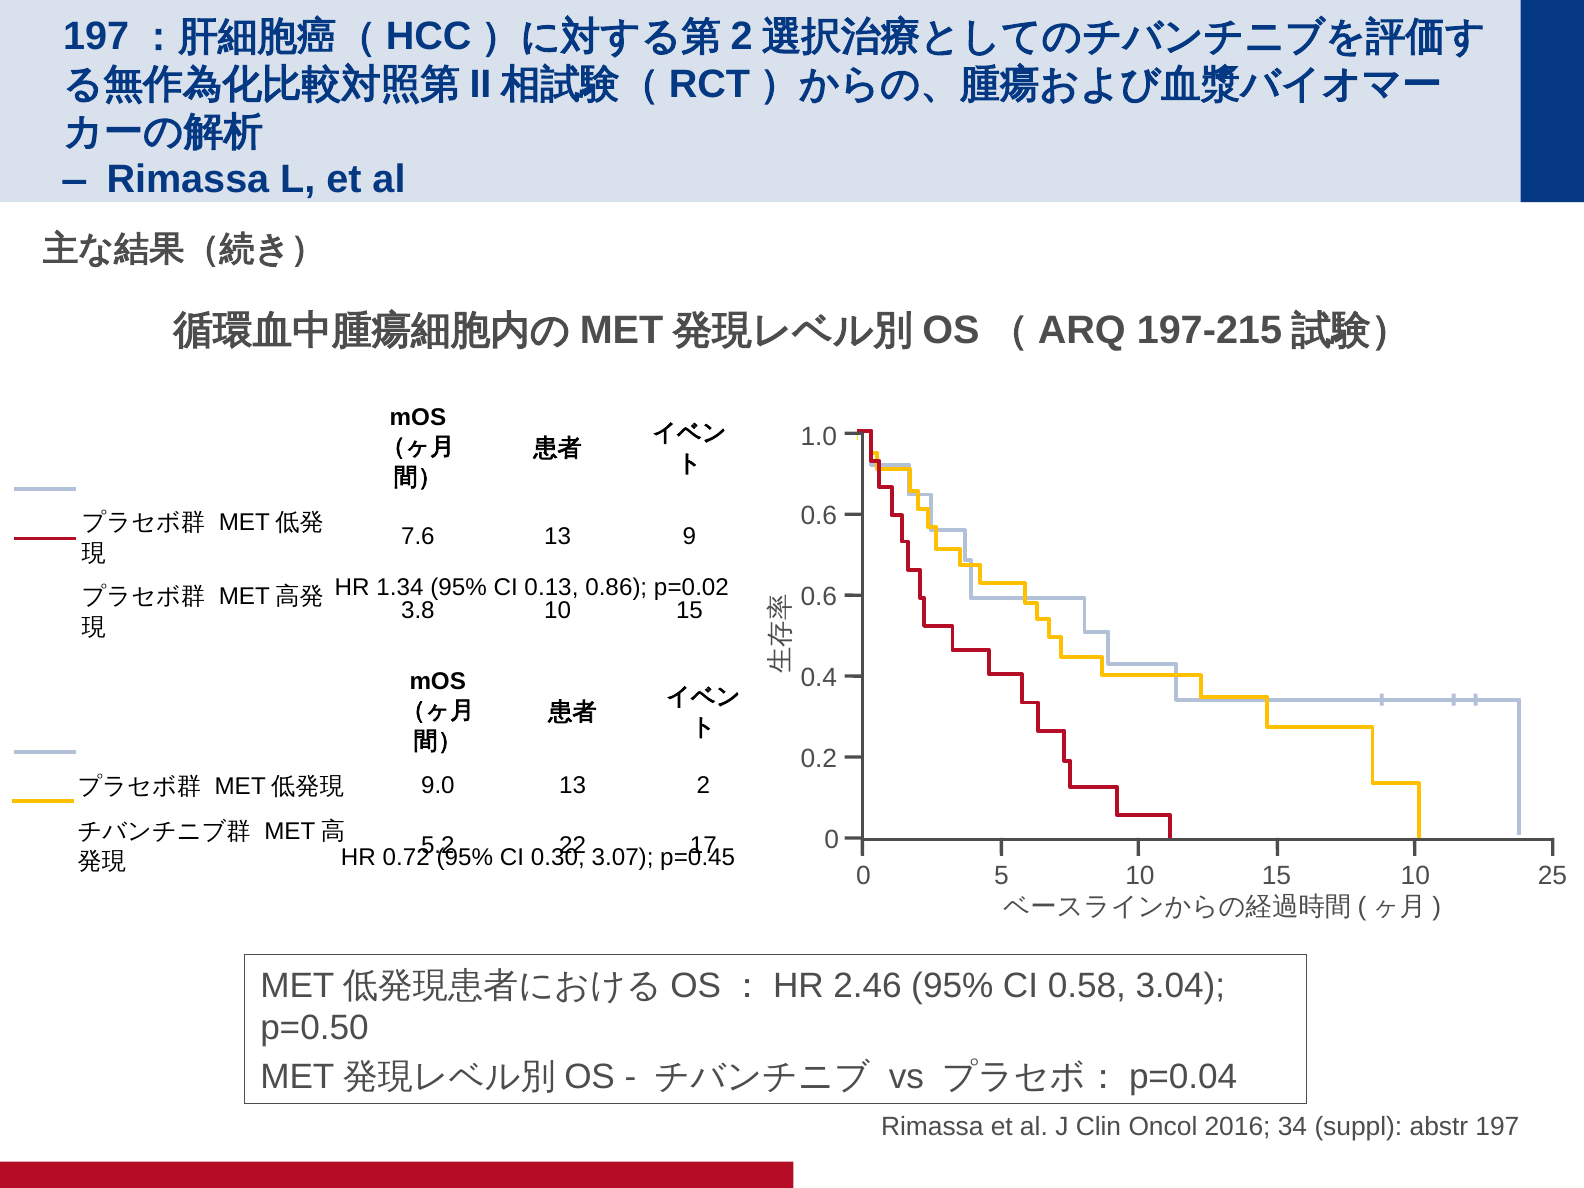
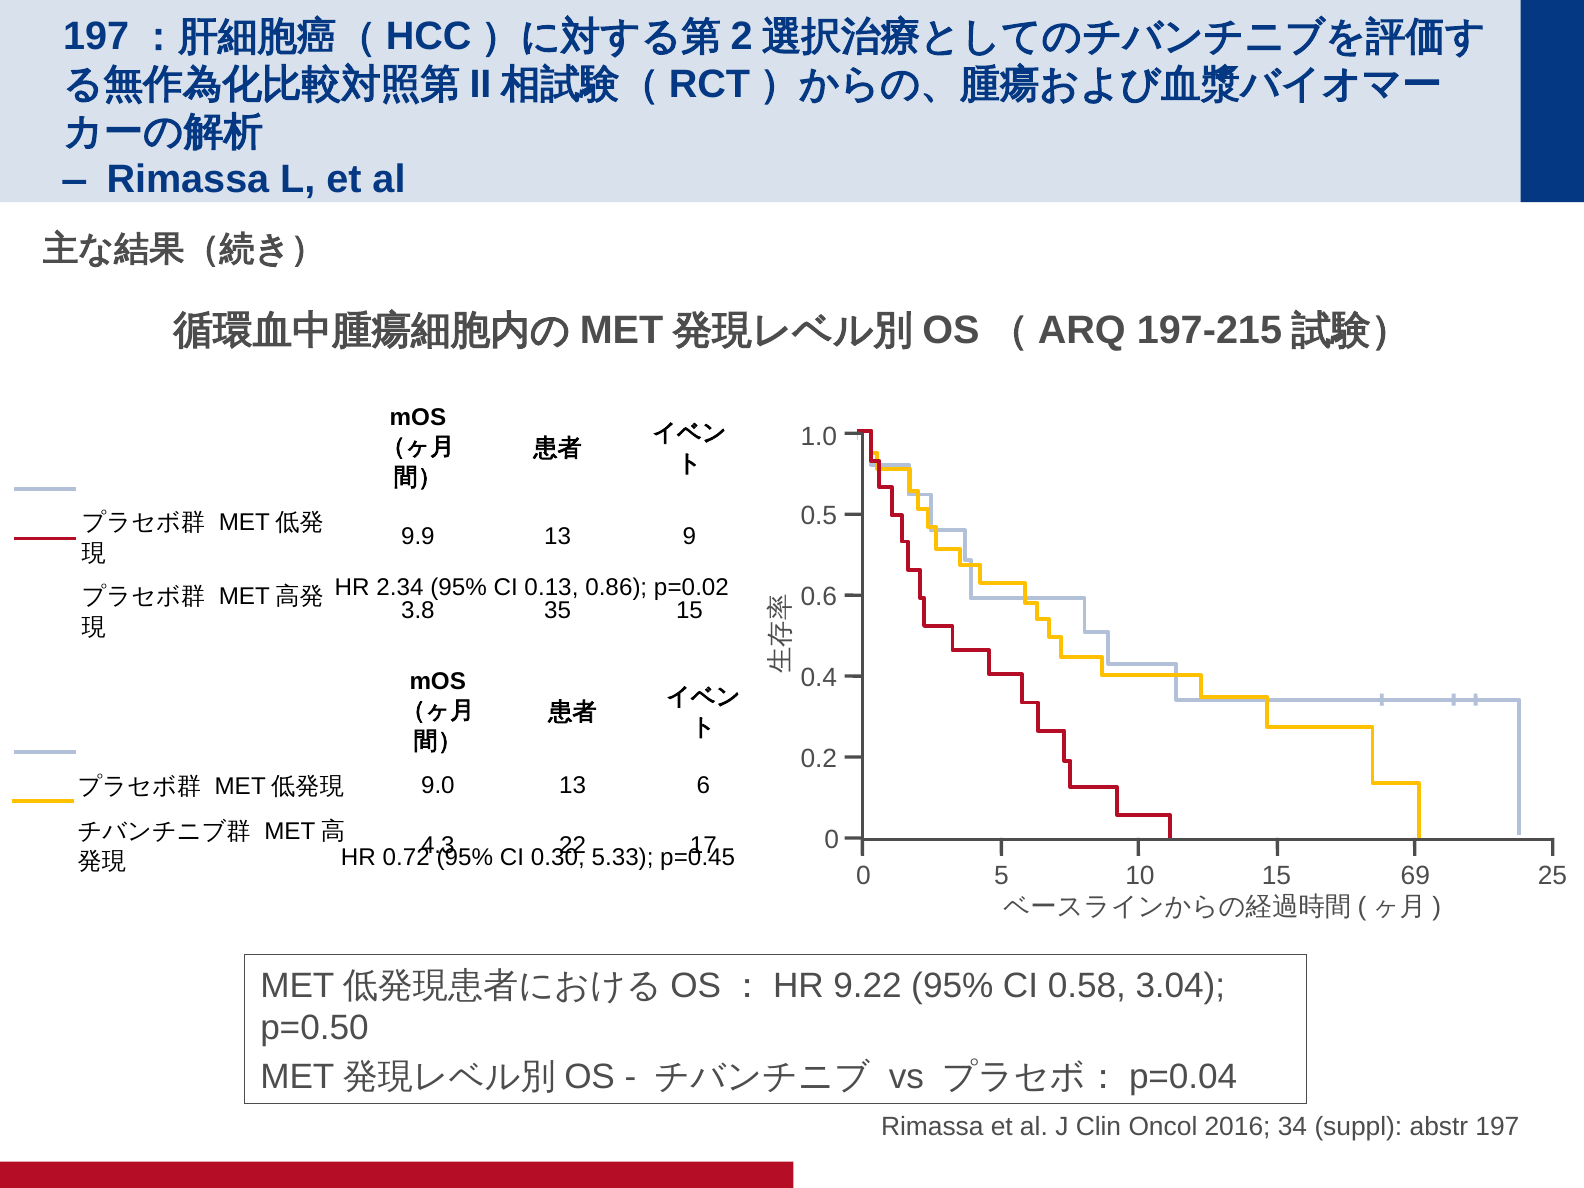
0.6 at (819, 516): 0.6 -> 0.5
7.6: 7.6 -> 9.9
1.34: 1.34 -> 2.34
3.8 10: 10 -> 35
2: 2 -> 6
5.2: 5.2 -> 4.3
3.07: 3.07 -> 5.33
15 10: 10 -> 69
2.46: 2.46 -> 9.22
